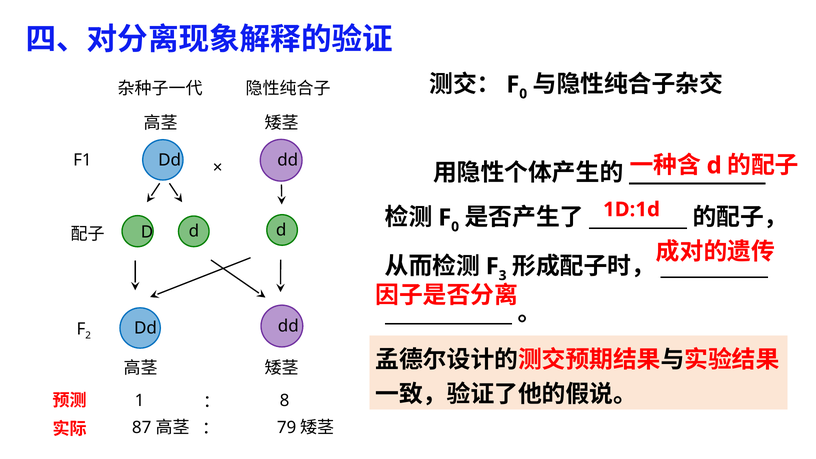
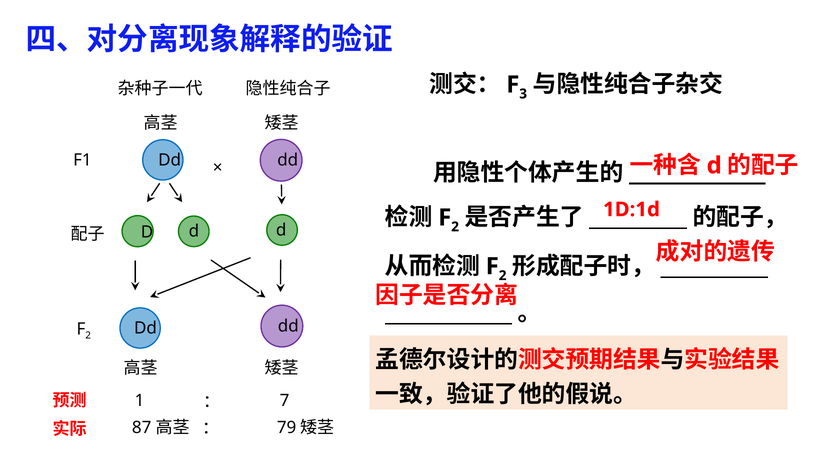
0 at (523, 94): 0 -> 3
0 at (455, 227): 0 -> 2
3 at (503, 276): 3 -> 2
8: 8 -> 7
